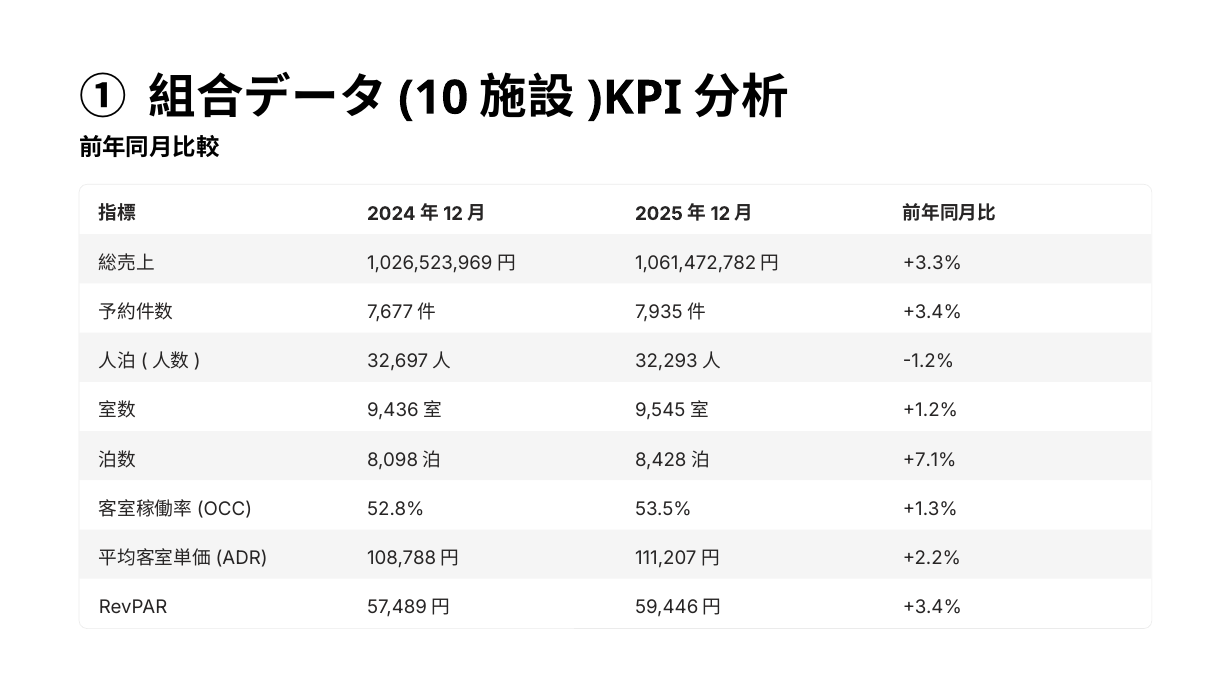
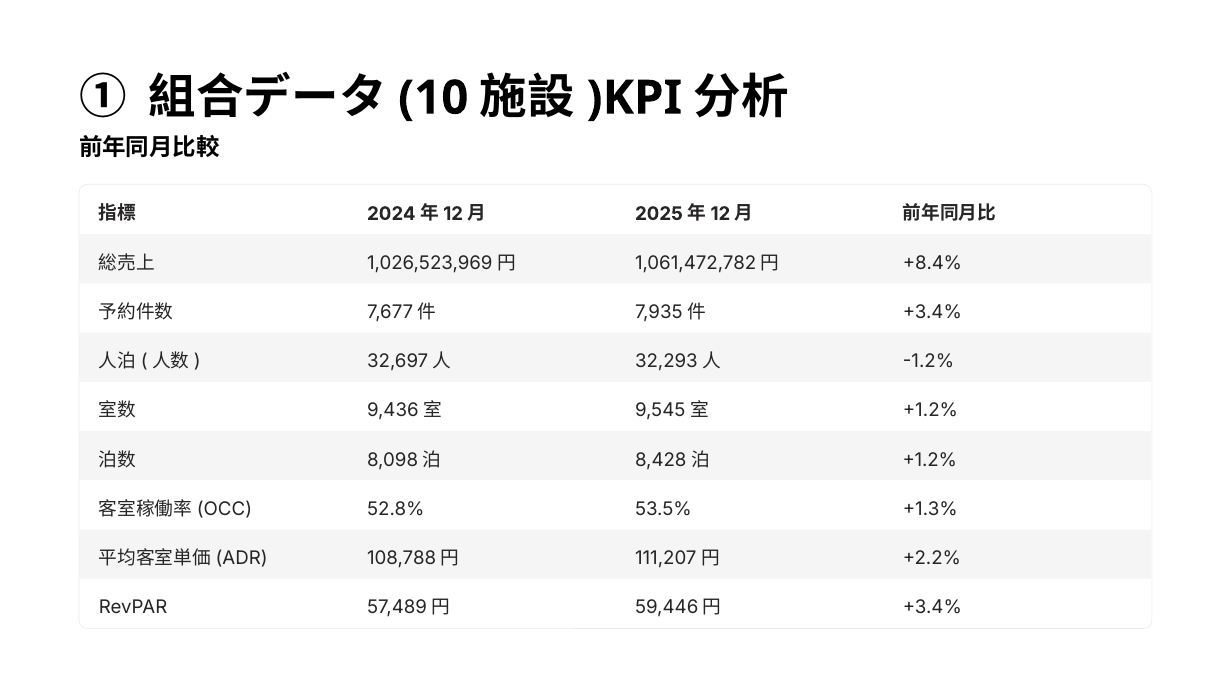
+3.3%: +3.3% -> +8.4%
+7.1% at (930, 460): +7.1% -> +1.2%
